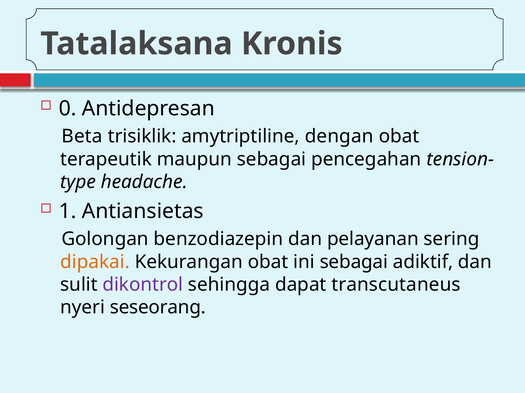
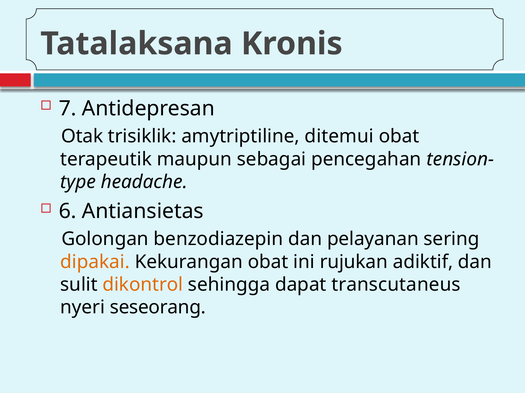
0: 0 -> 7
Beta: Beta -> Otak
dengan: dengan -> ditemui
1: 1 -> 6
ini sebagai: sebagai -> rujukan
dikontrol colour: purple -> orange
